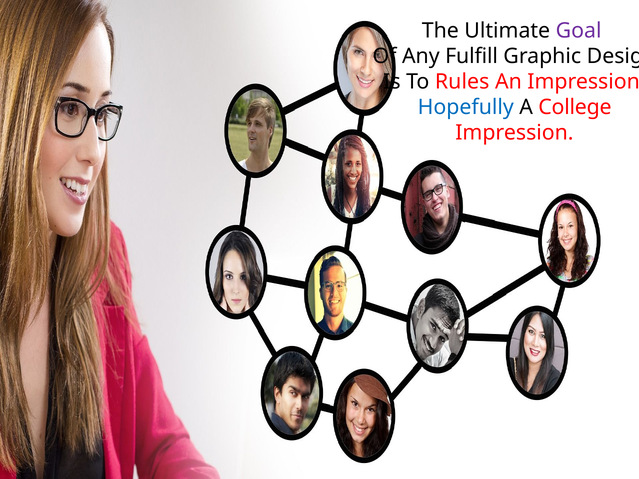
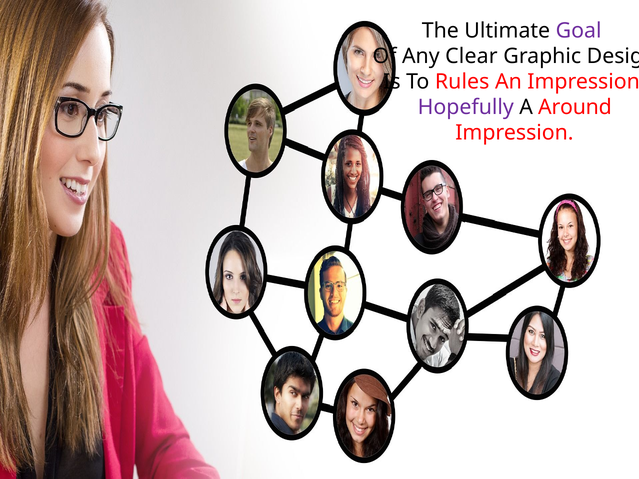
Fulfill: Fulfill -> Clear
Hopefully colour: blue -> purple
College: College -> Around
